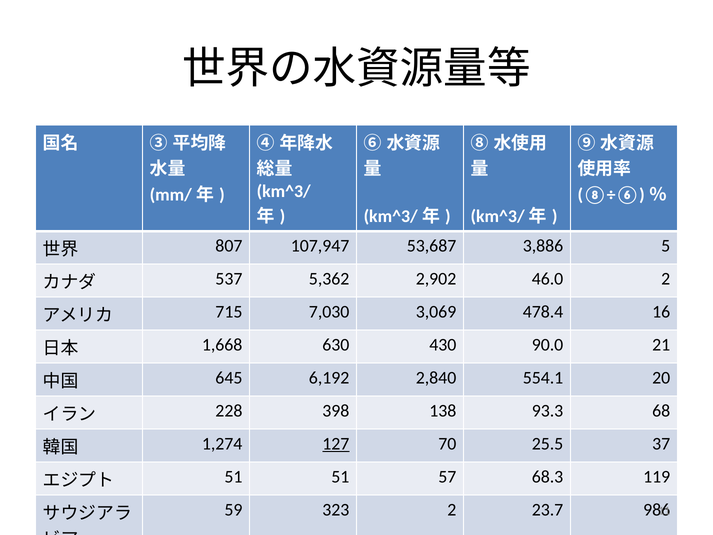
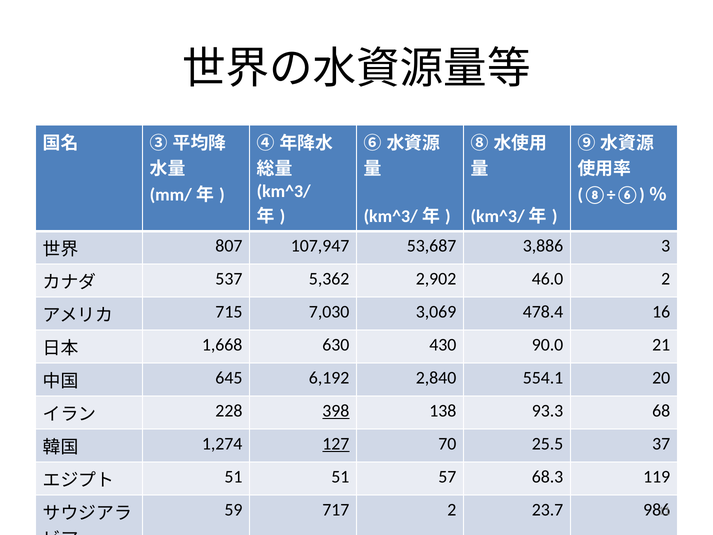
5: 5 -> 3
398 underline: none -> present
323: 323 -> 717
